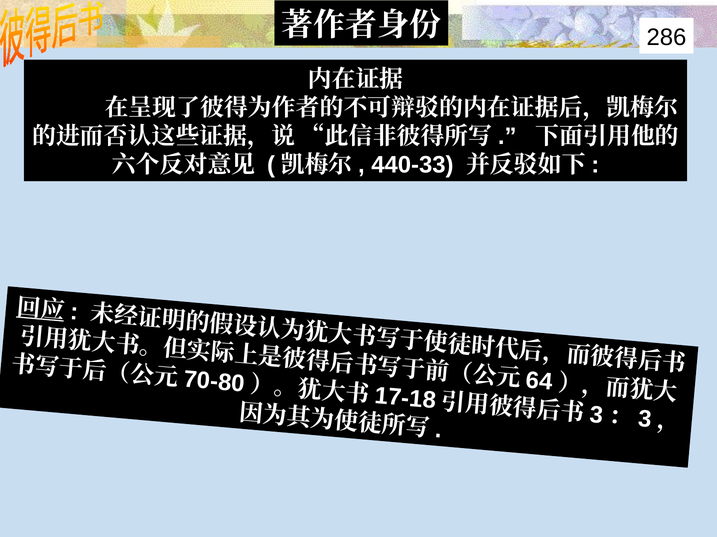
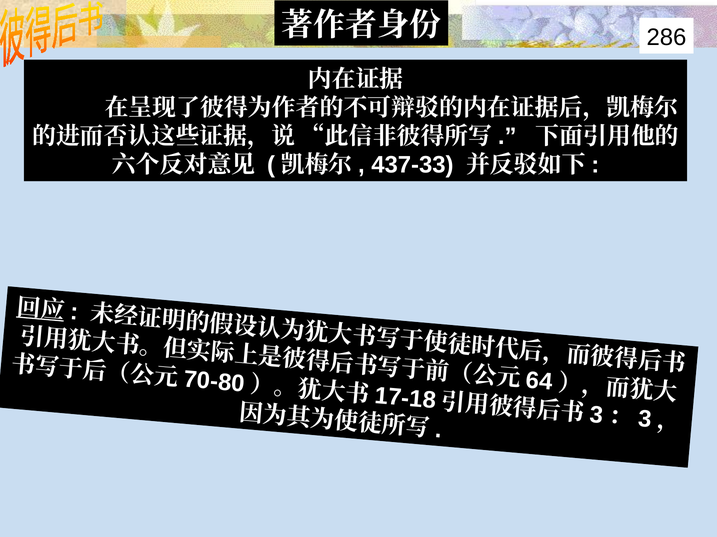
440-33: 440-33 -> 437-33
